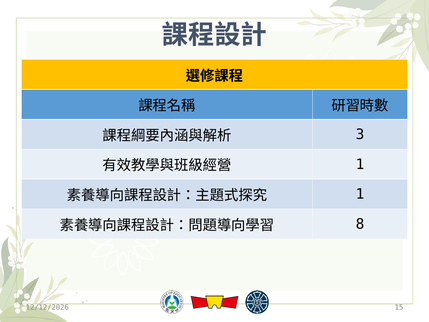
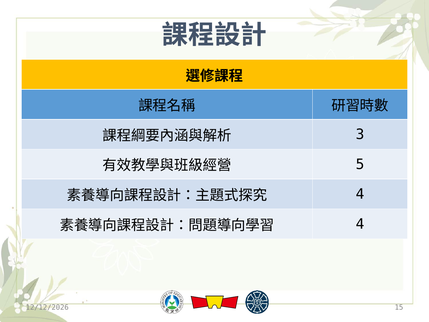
1 at (360, 164): 1 -> 5
1 at (360, 194): 1 -> 4
8 at (360, 224): 8 -> 4
